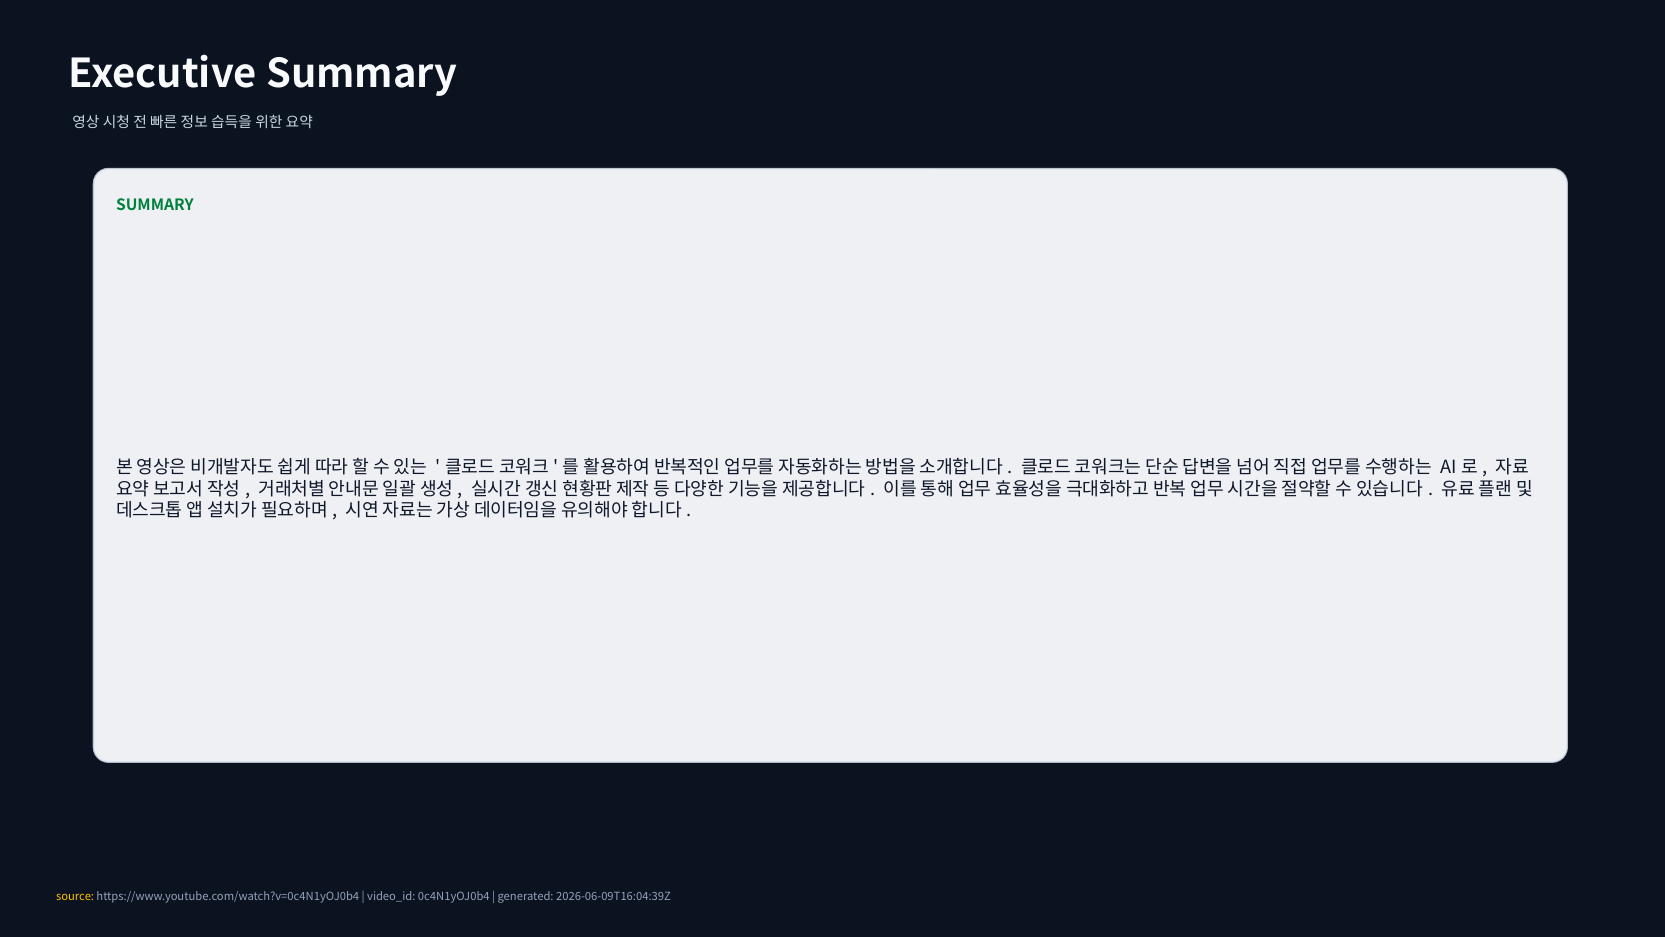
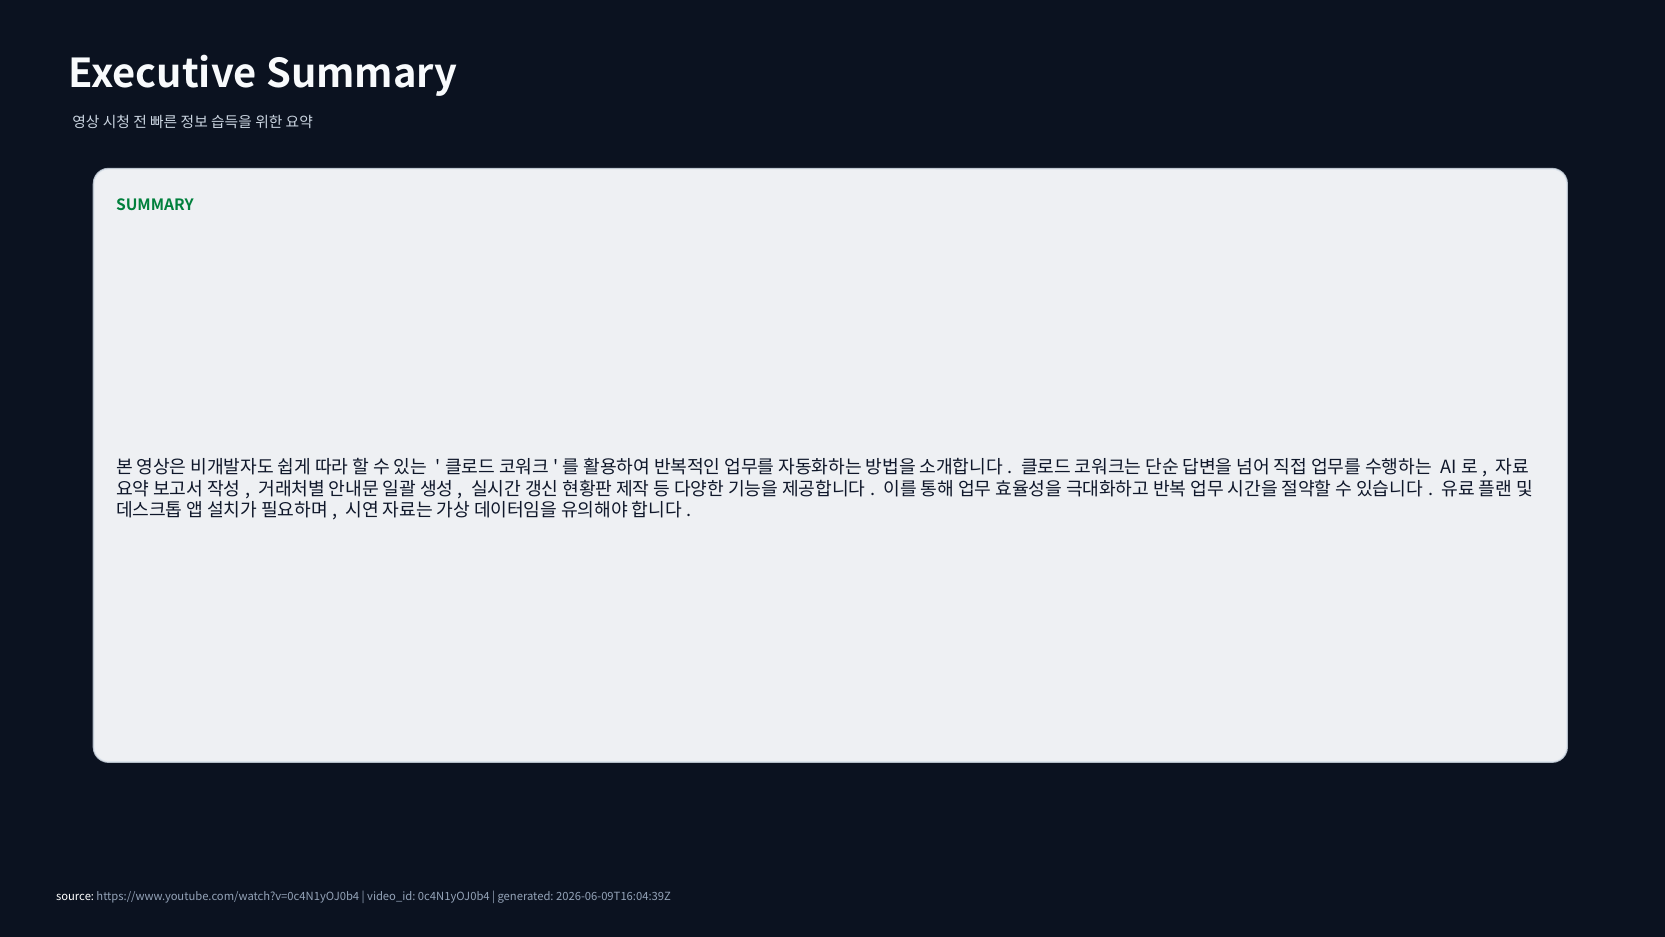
source colour: yellow -> white
